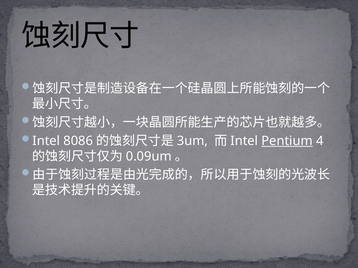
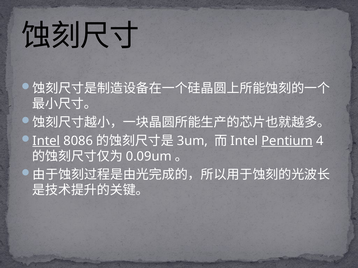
Intel at (46, 141) underline: none -> present
